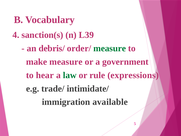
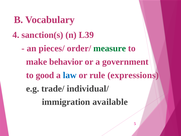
debris/: debris/ -> pieces/
make measure: measure -> behavior
hear: hear -> good
law colour: green -> blue
intimidate/: intimidate/ -> individual/
